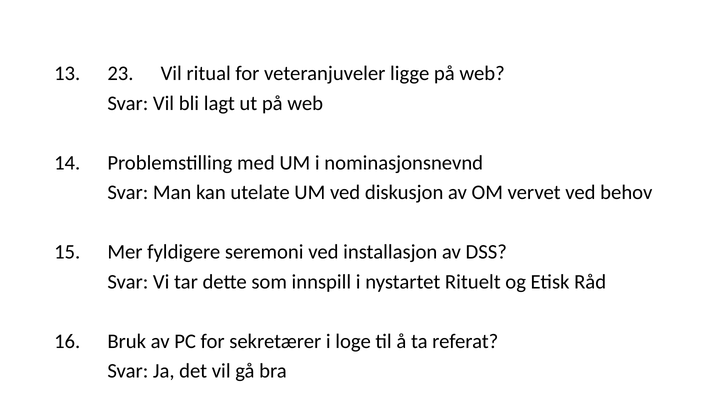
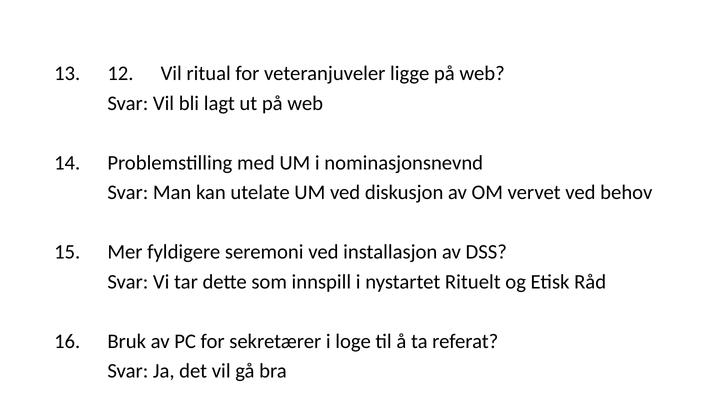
23: 23 -> 12
